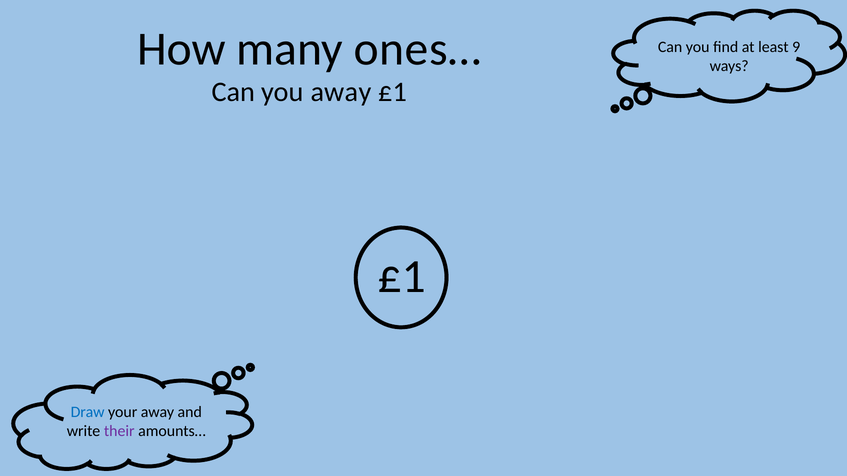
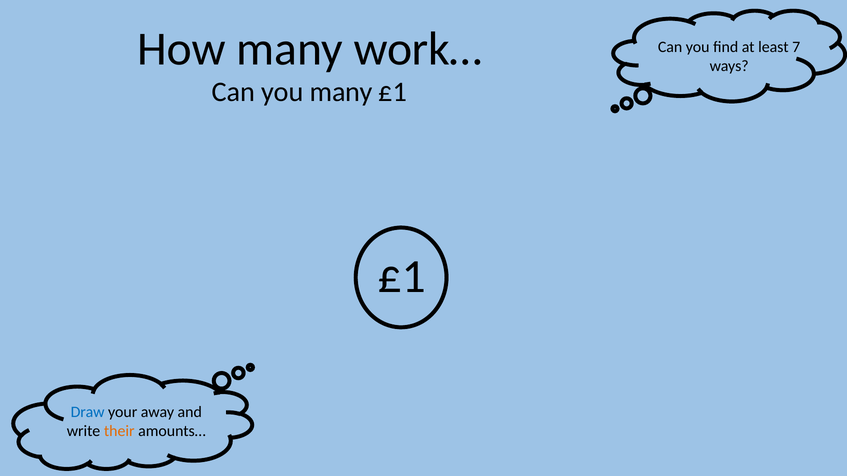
ones…: ones… -> work…
9: 9 -> 7
you away: away -> many
their colour: purple -> orange
